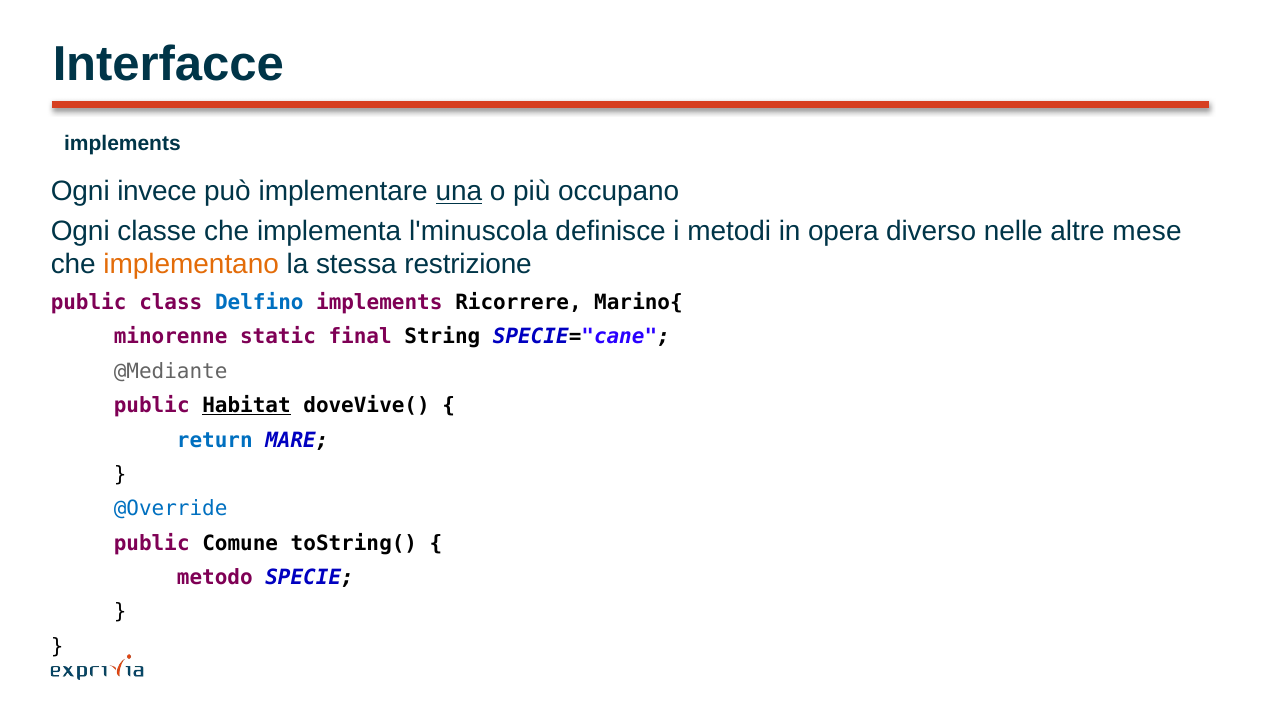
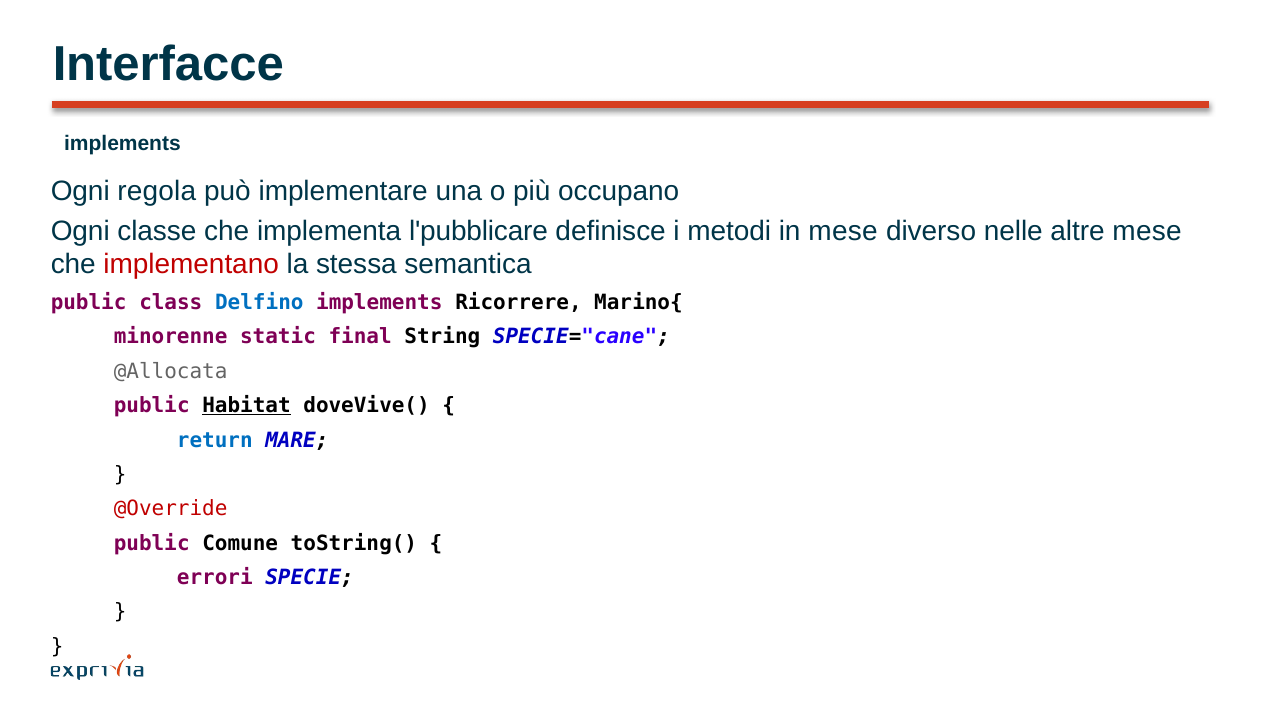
invece: invece -> regola
una underline: present -> none
l'minuscola: l'minuscola -> l'pubblicare
in opera: opera -> mese
implementano colour: orange -> red
restrizione: restrizione -> semantica
@Mediante: @Mediante -> @Allocata
@Override colour: blue -> red
metodo: metodo -> errori
